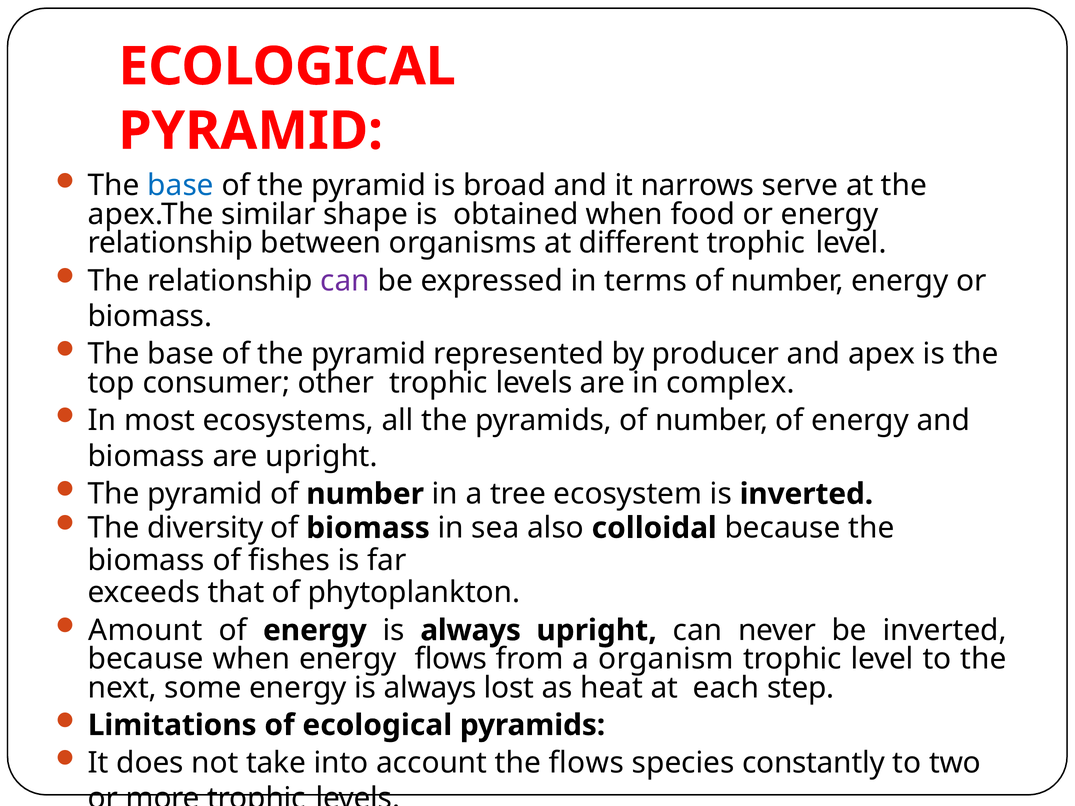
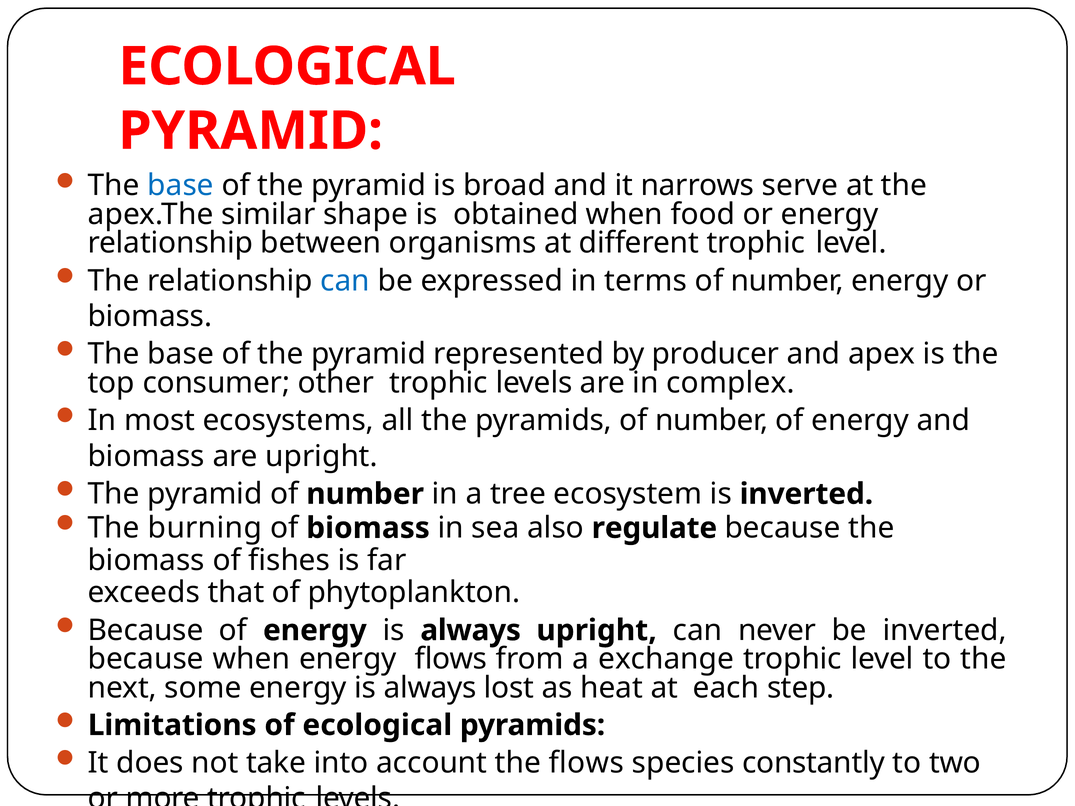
can at (345, 281) colour: purple -> blue
diversity: diversity -> burning
colloidal: colloidal -> regulate
Amount at (145, 631): Amount -> Because
organism: organism -> exchange
